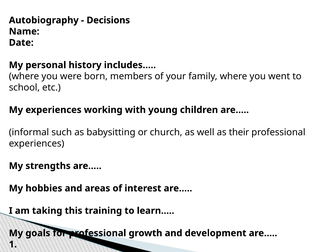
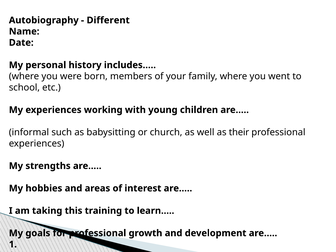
Decisions: Decisions -> Different
